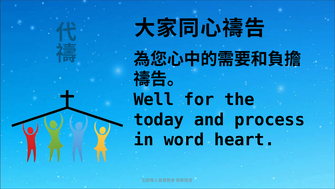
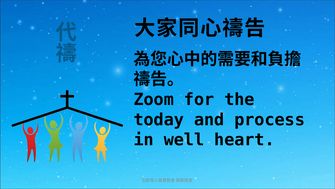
Well: Well -> Zoom
word: word -> well
